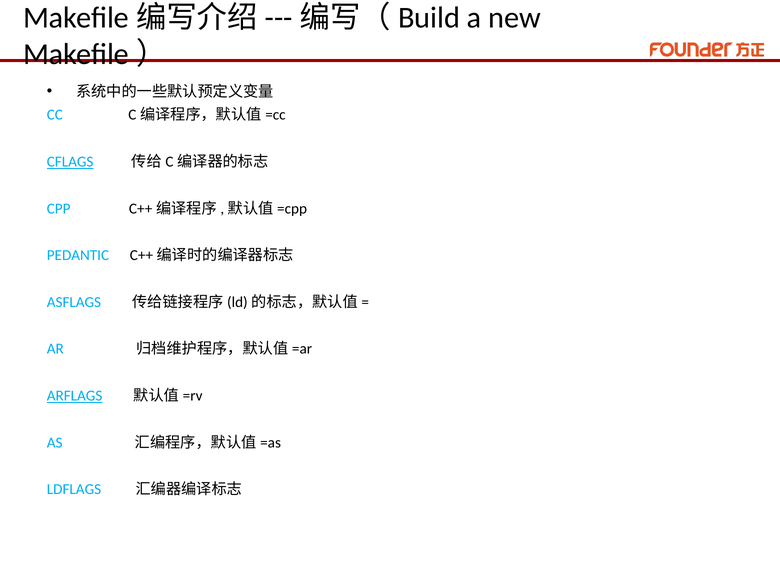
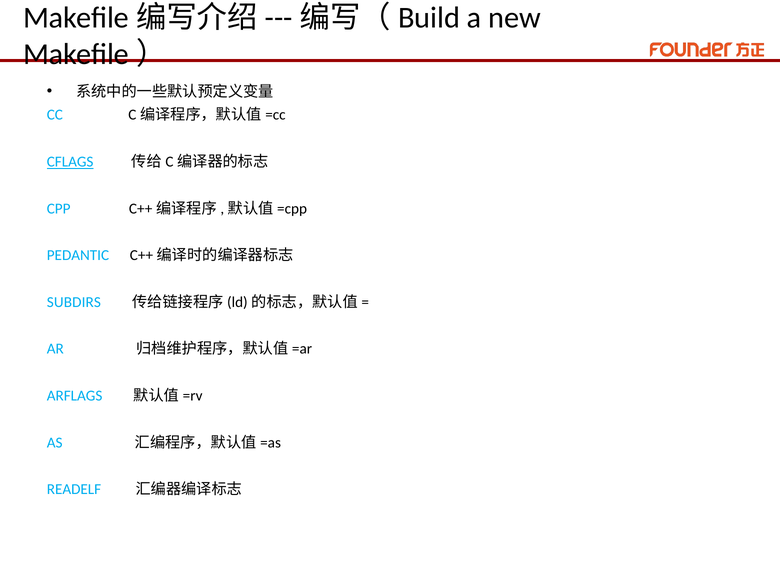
ASFLAGS: ASFLAGS -> SUBDIRS
ARFLAGS underline: present -> none
LDFLAGS: LDFLAGS -> READELF
